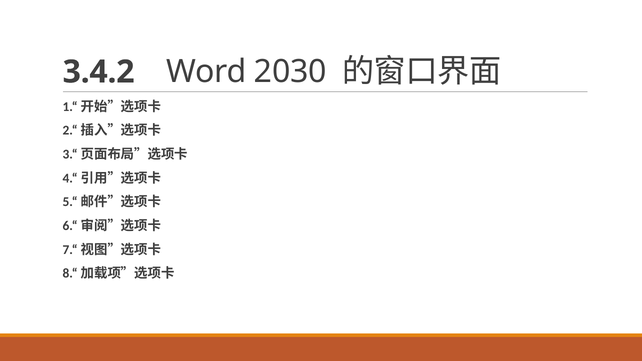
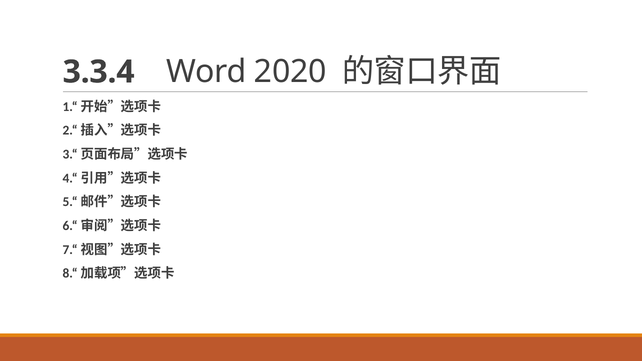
3.4.2: 3.4.2 -> 3.3.4
2030: 2030 -> 2020
